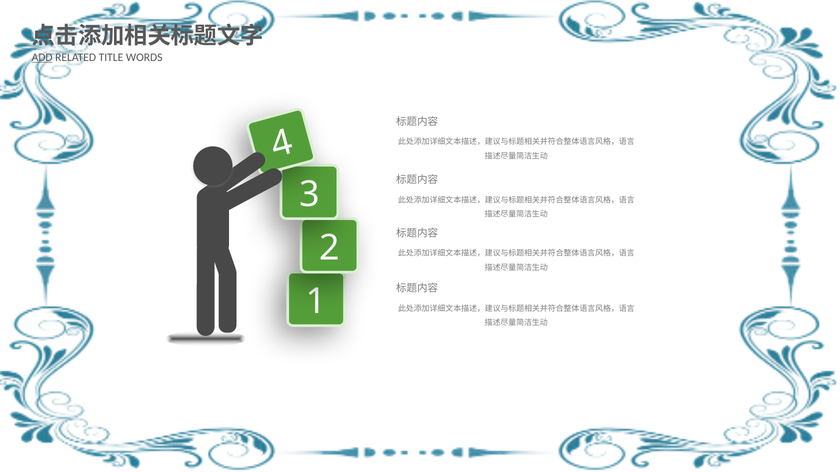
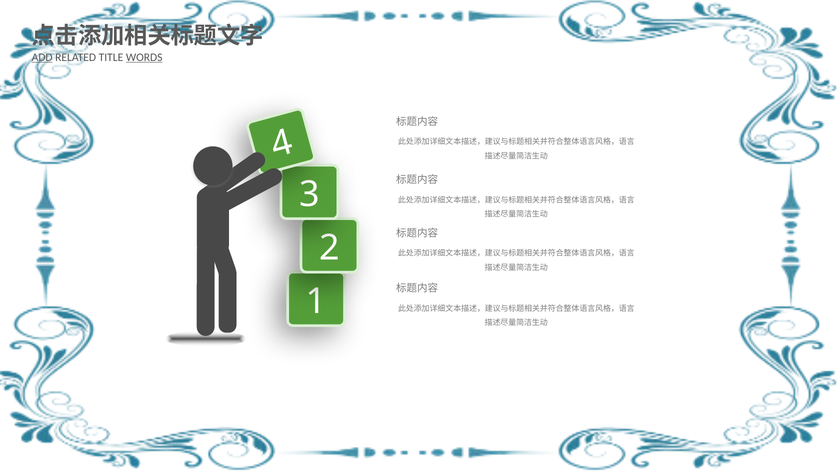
WORDS underline: none -> present
